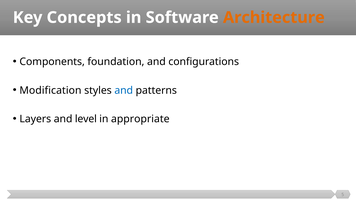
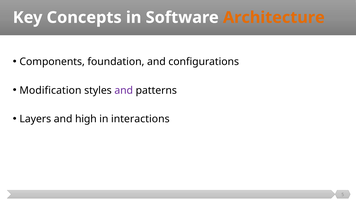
and at (124, 90) colour: blue -> purple
level: level -> high
appropriate: appropriate -> interactions
